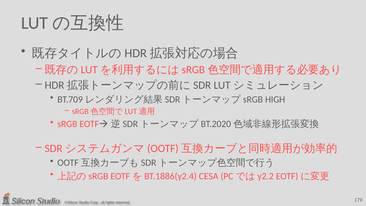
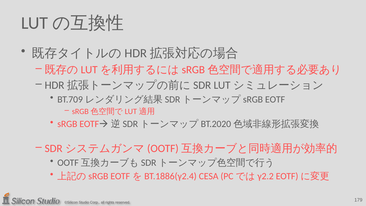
HIGH: HIGH -> EOTF
